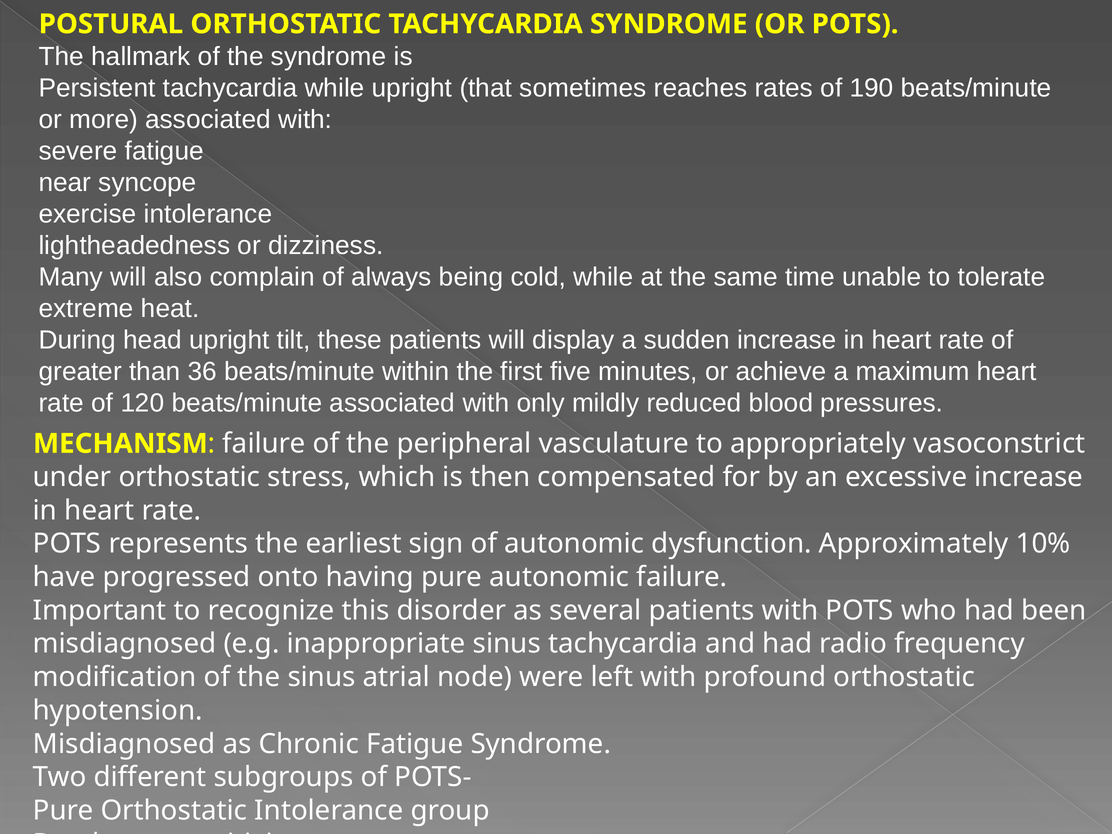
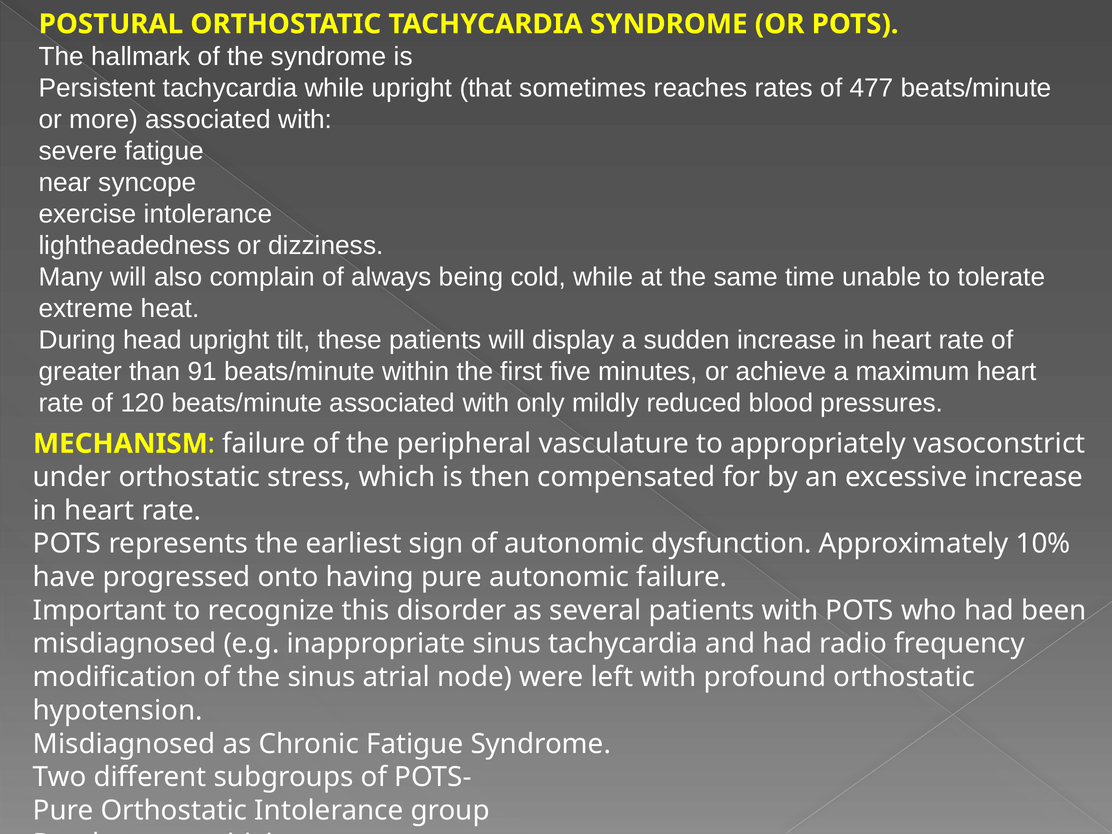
190: 190 -> 477
36: 36 -> 91
